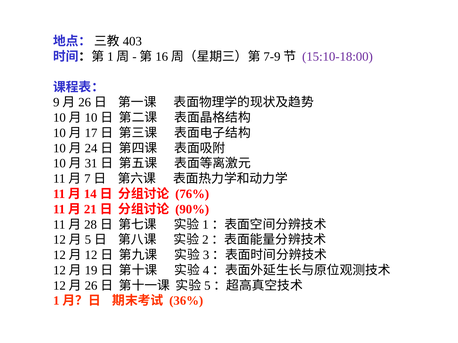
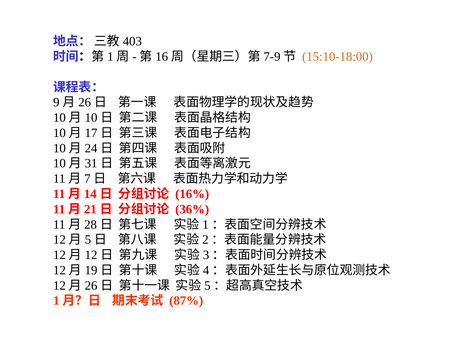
15:10-18:00 colour: purple -> orange
76%: 76% -> 16%
90%: 90% -> 36%
36%: 36% -> 87%
